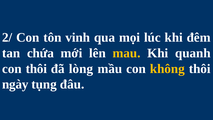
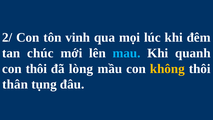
chứa: chứa -> chúc
mau colour: yellow -> light blue
ngày: ngày -> thân
